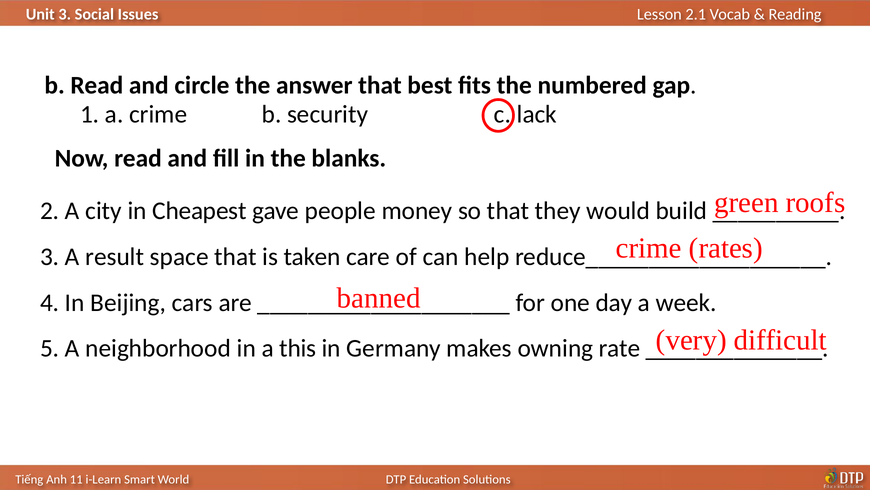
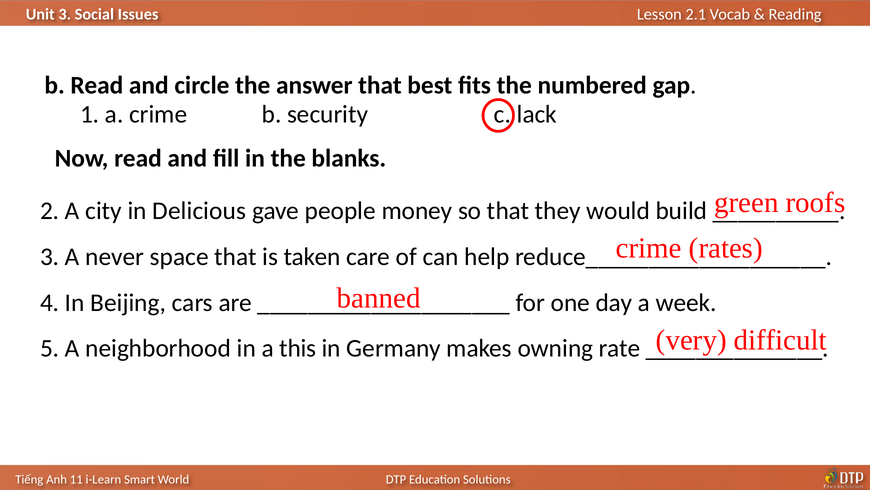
Cheapest: Cheapest -> Delicious
result: result -> never
